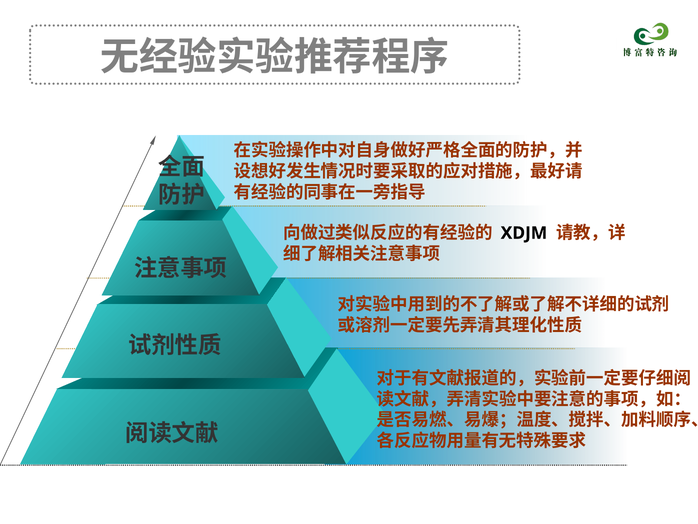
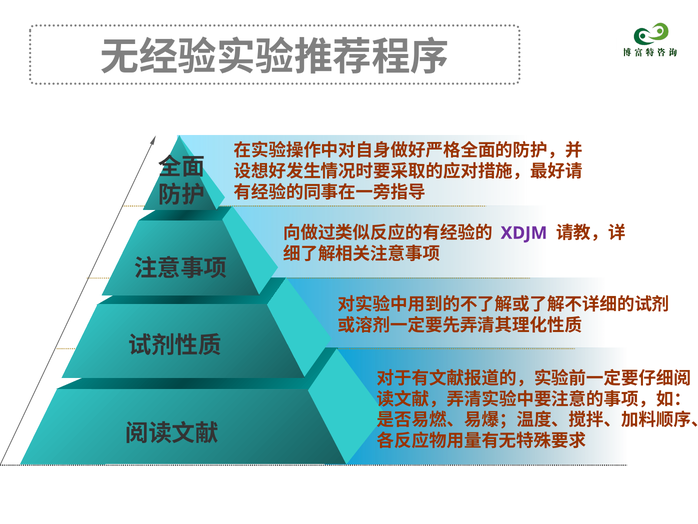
XDJM colour: black -> purple
